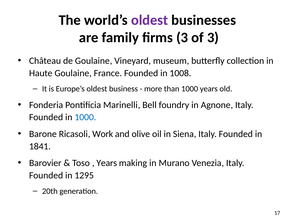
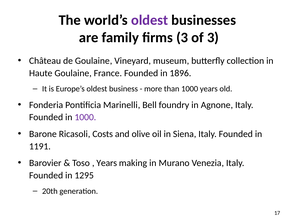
1008: 1008 -> 1896
1000 at (85, 118) colour: blue -> purple
Work: Work -> Costs
1841: 1841 -> 1191
